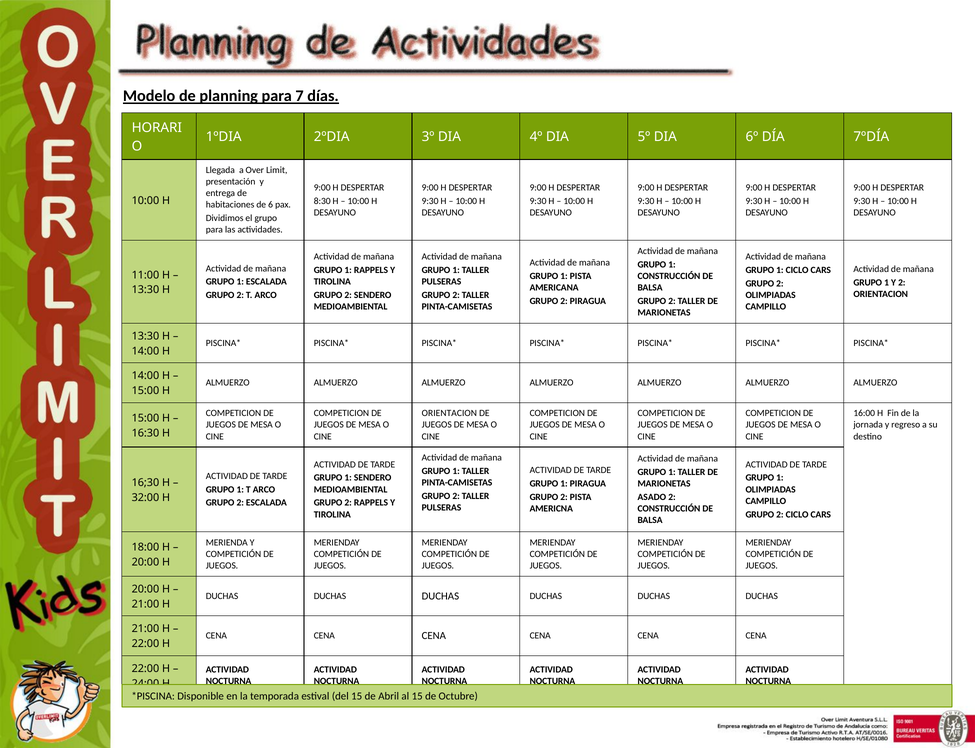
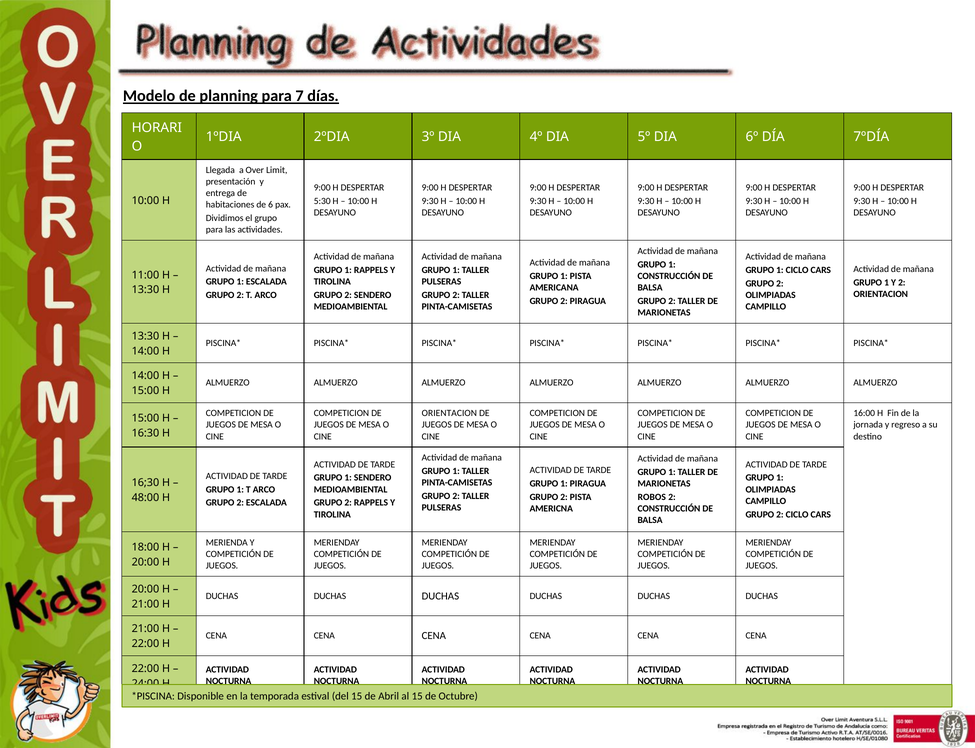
8:30: 8:30 -> 5:30
ASADO: ASADO -> ROBOS
32:00: 32:00 -> 48:00
